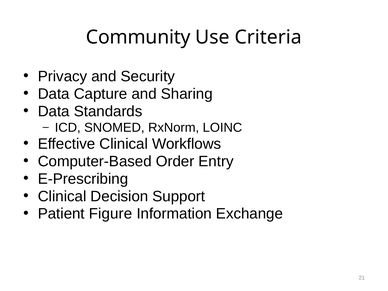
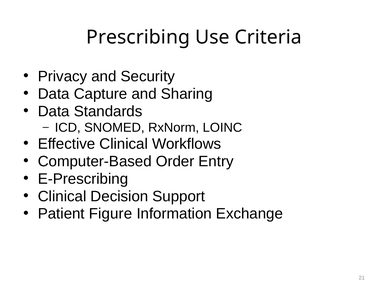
Community: Community -> Prescribing
